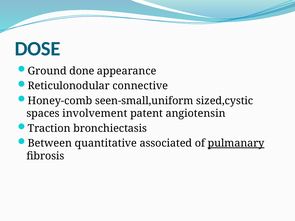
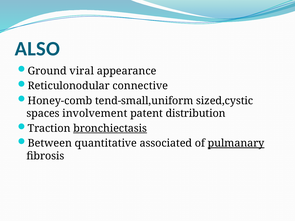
DOSE: DOSE -> ALSO
done: done -> viral
seen-small,uniform: seen-small,uniform -> tend-small,uniform
angiotensin: angiotensin -> distribution
bronchiectasis underline: none -> present
